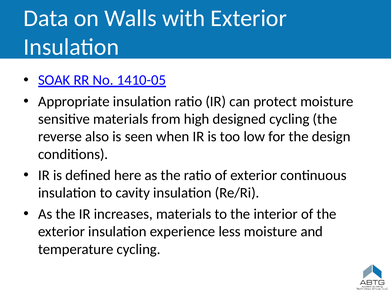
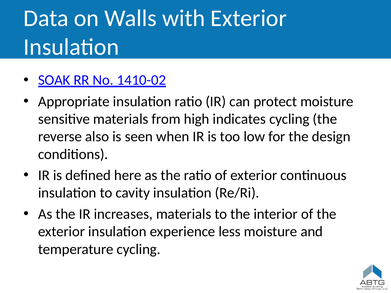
1410-05: 1410-05 -> 1410-02
designed: designed -> indicates
